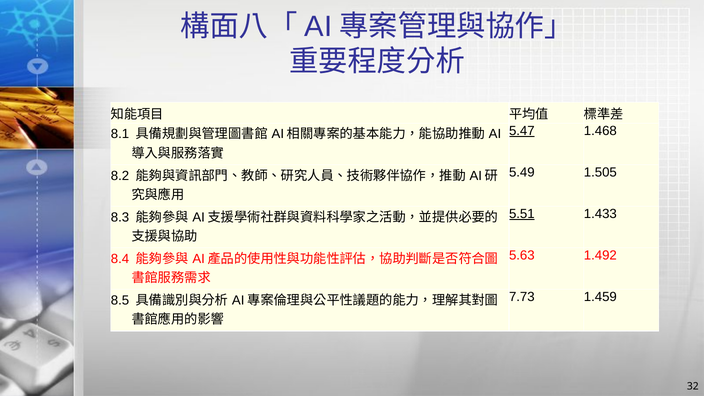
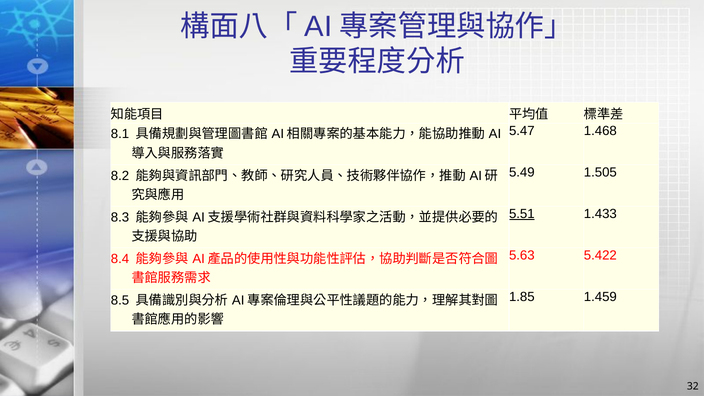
5.47 underline: present -> none
1.492: 1.492 -> 5.422
7.73: 7.73 -> 1.85
